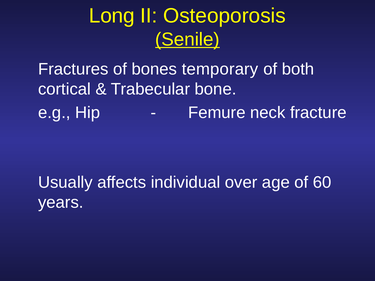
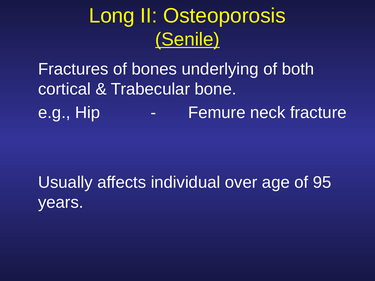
temporary: temporary -> underlying
60: 60 -> 95
